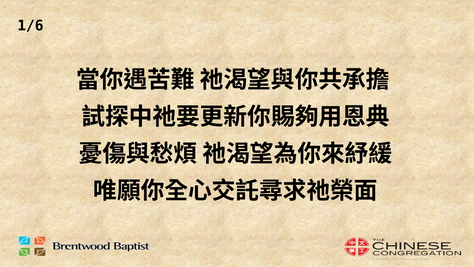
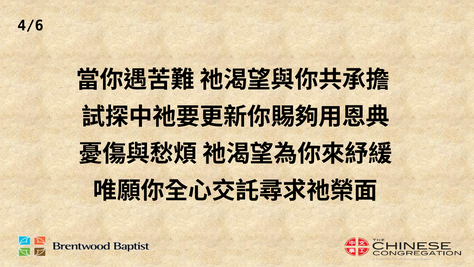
1/6: 1/6 -> 4/6
